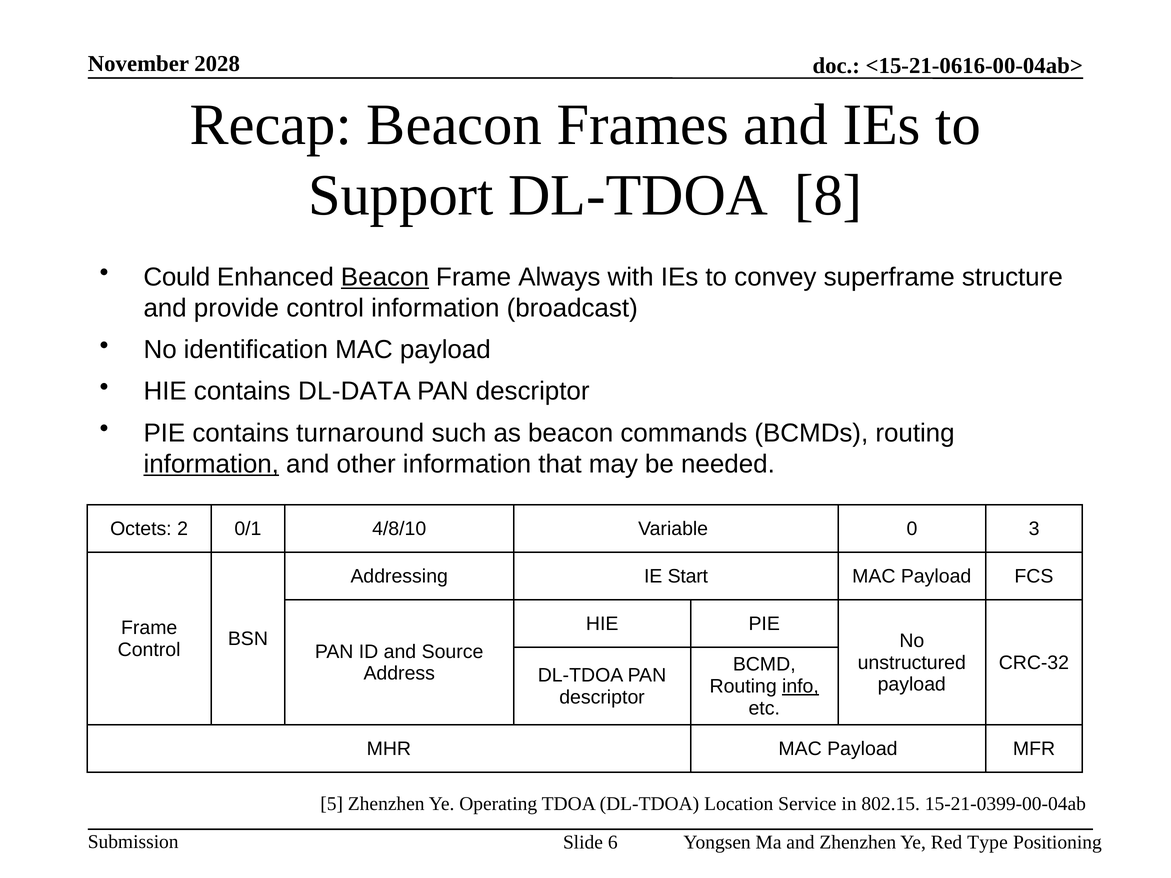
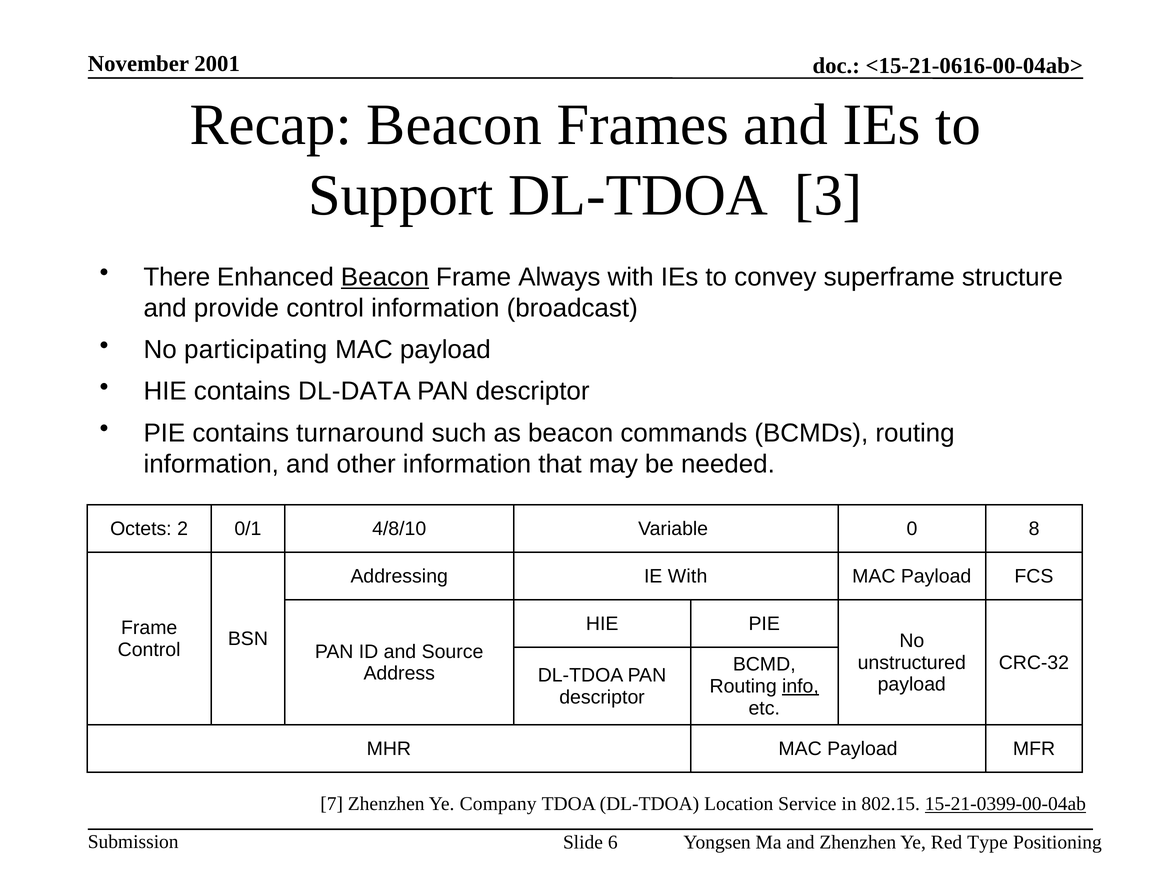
2028: 2028 -> 2001
8: 8 -> 3
Could: Could -> There
identification: identification -> participating
information at (211, 464) underline: present -> none
3: 3 -> 8
IE Start: Start -> With
5: 5 -> 7
Operating: Operating -> Company
15-21-0399-00-04ab underline: none -> present
